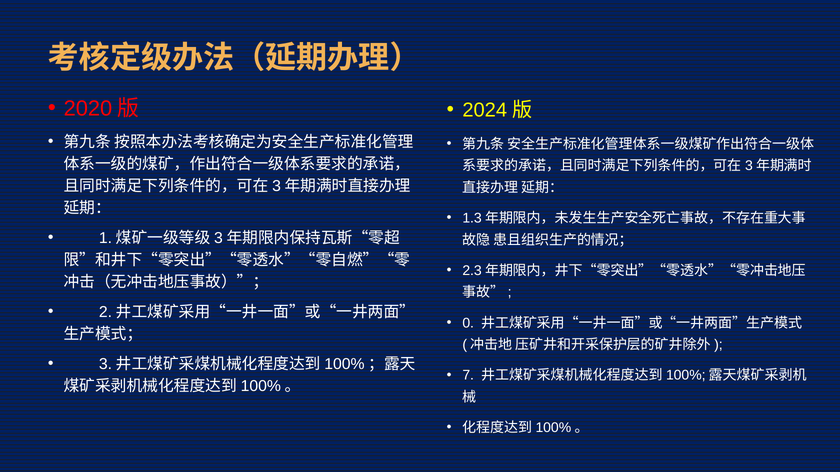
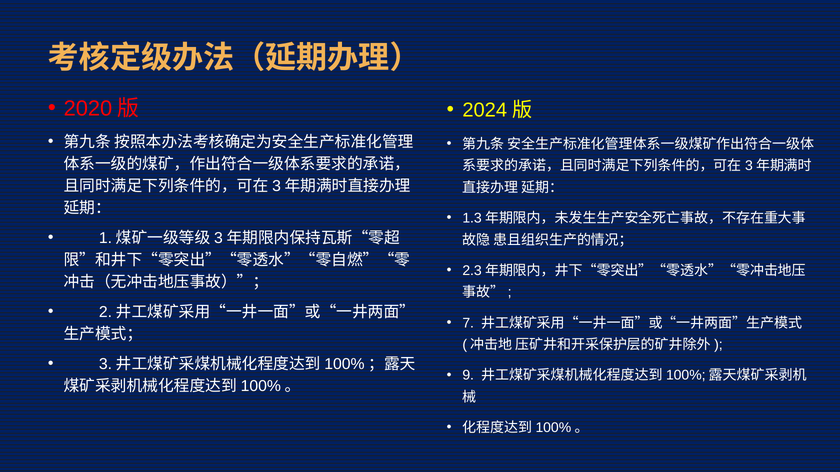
0: 0 -> 7
7: 7 -> 9
